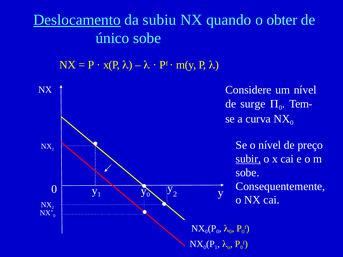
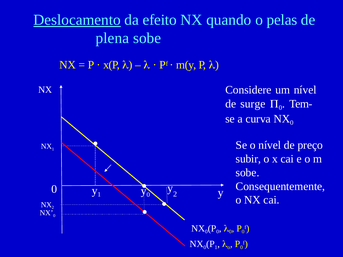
subiu: subiu -> efeito
obter: obter -> pelas
único: único -> plena
subir underline: present -> none
